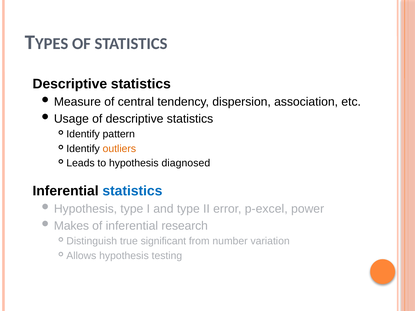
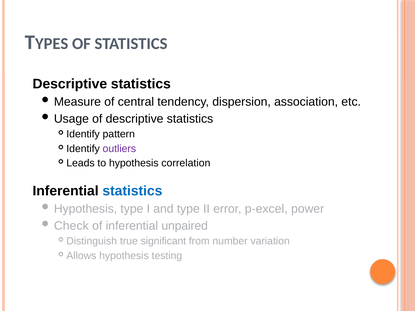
outliers colour: orange -> purple
diagnosed: diagnosed -> correlation
Makes: Makes -> Check
research: research -> unpaired
